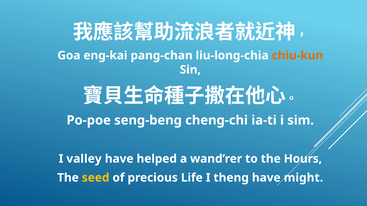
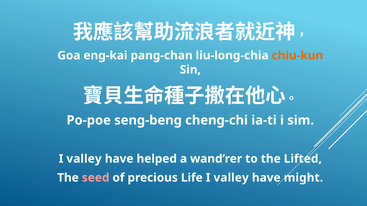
Hours: Hours -> Lifted
seed colour: yellow -> pink
Life I theng: theng -> valley
